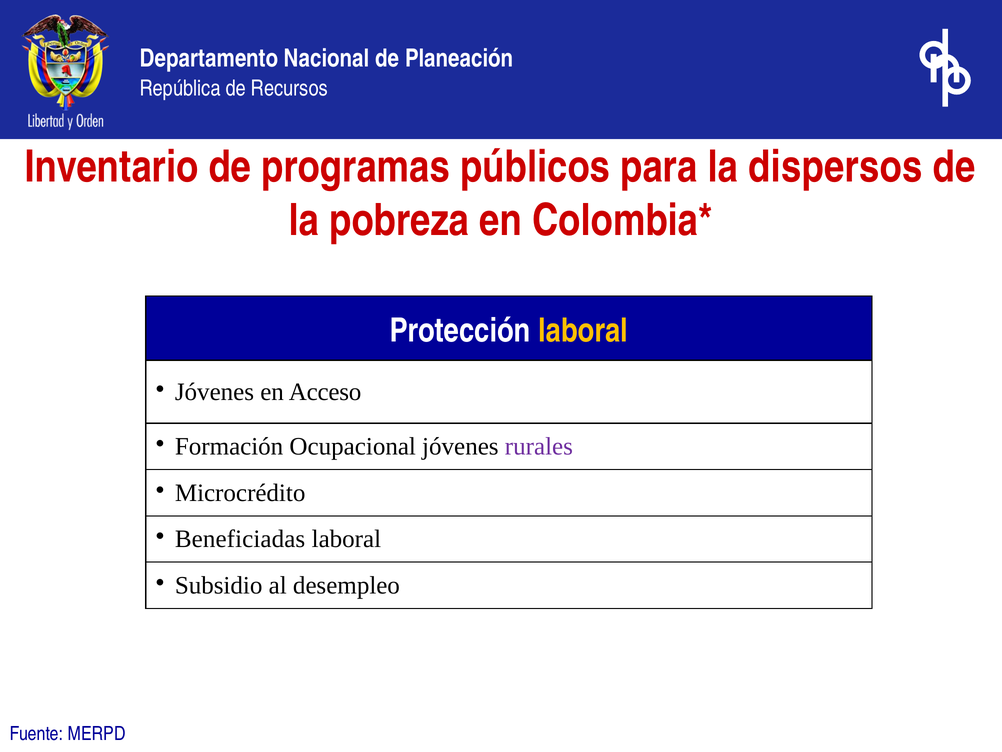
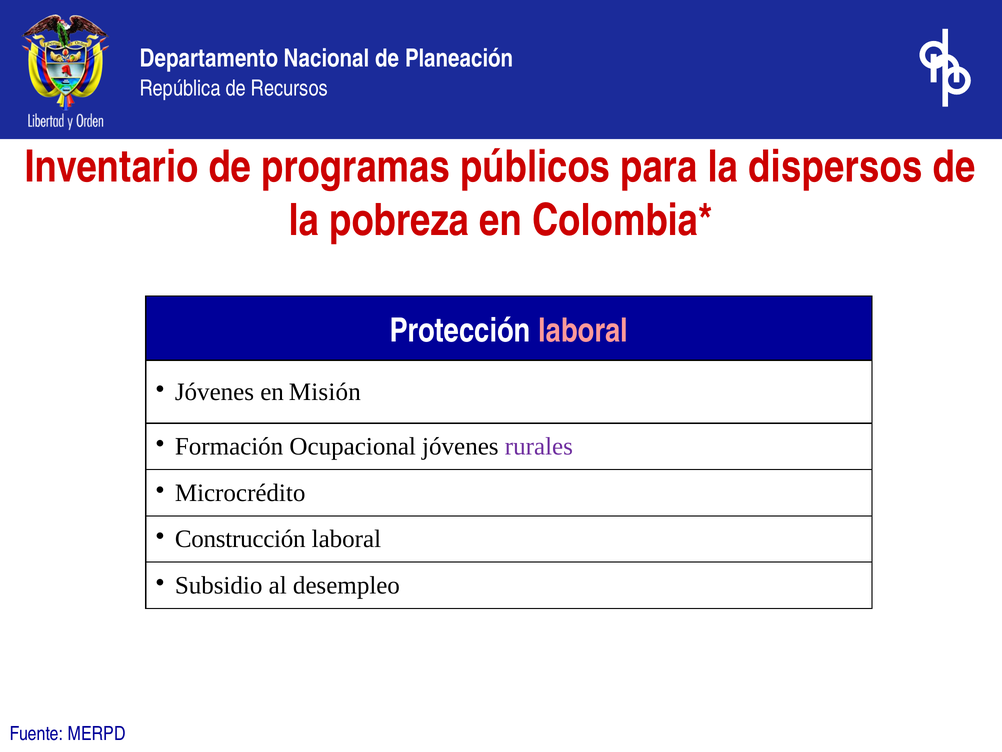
laboral at (583, 330) colour: yellow -> pink
Acceso: Acceso -> Misión
Beneficiadas: Beneficiadas -> Construcción
